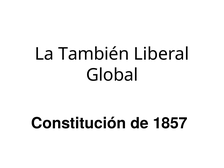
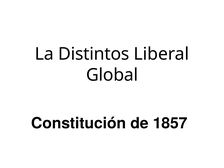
También: También -> Distintos
